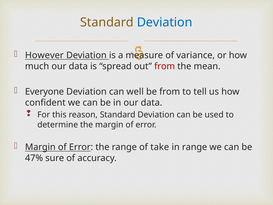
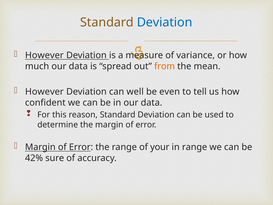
from at (165, 66) colour: red -> orange
Everyone at (44, 92): Everyone -> However
be from: from -> even
take: take -> your
47%: 47% -> 42%
